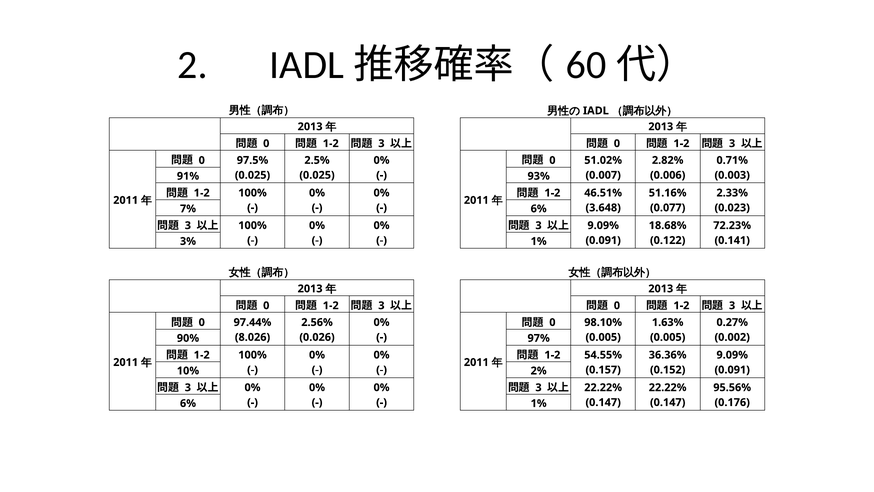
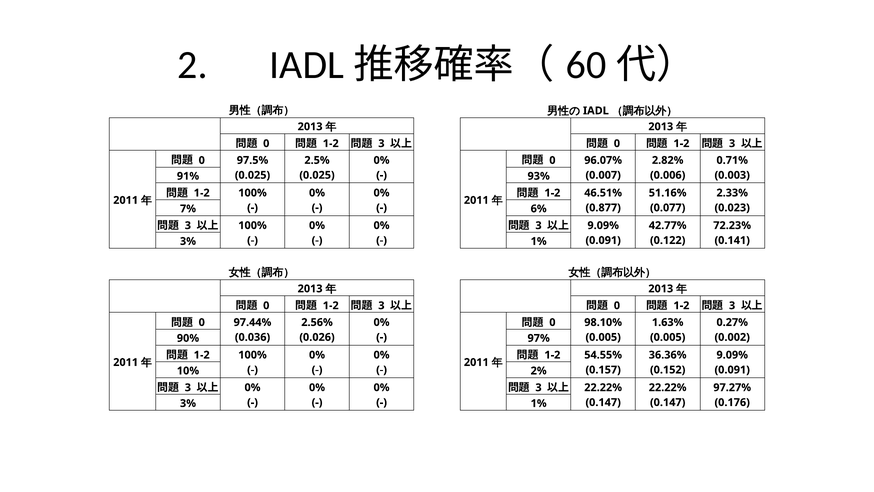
51.02%: 51.02% -> 96.07%
3.648: 3.648 -> 0.877
18.68%: 18.68% -> 42.77%
8.026: 8.026 -> 0.036
95.56%: 95.56% -> 97.27%
6% at (188, 403): 6% -> 3%
